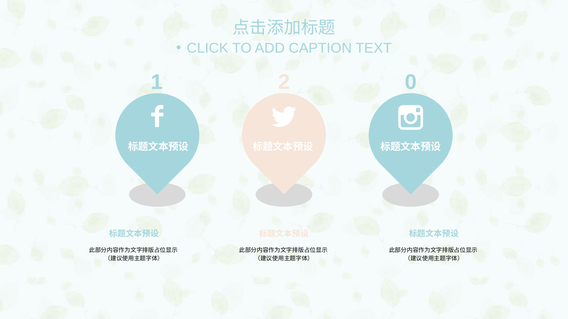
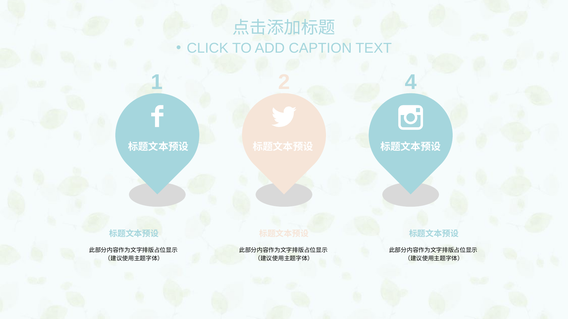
0: 0 -> 4
